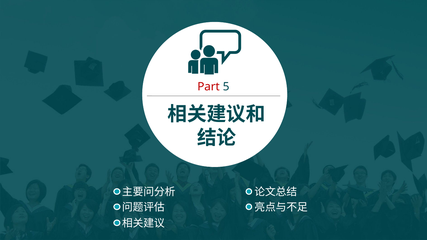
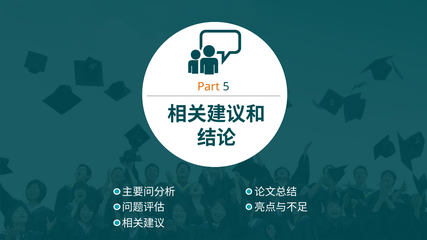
Part colour: red -> orange
